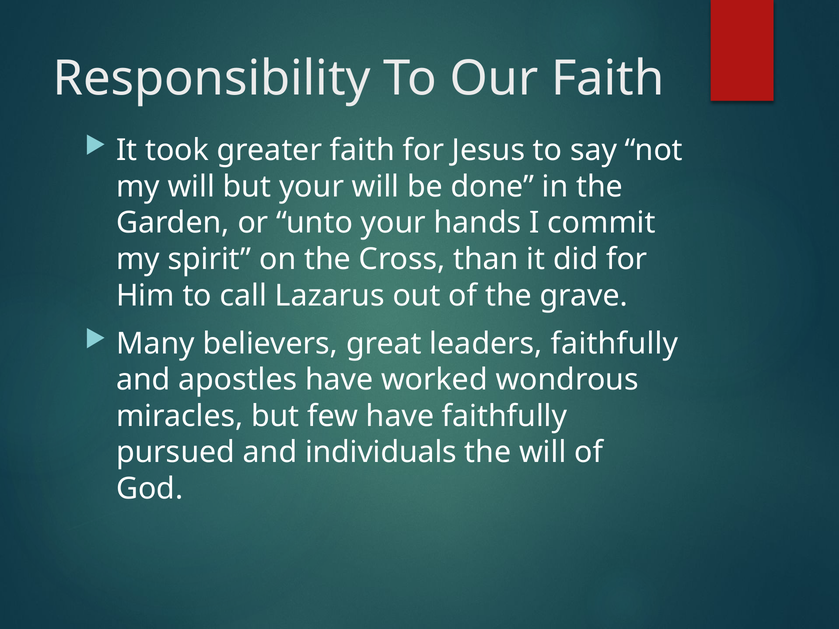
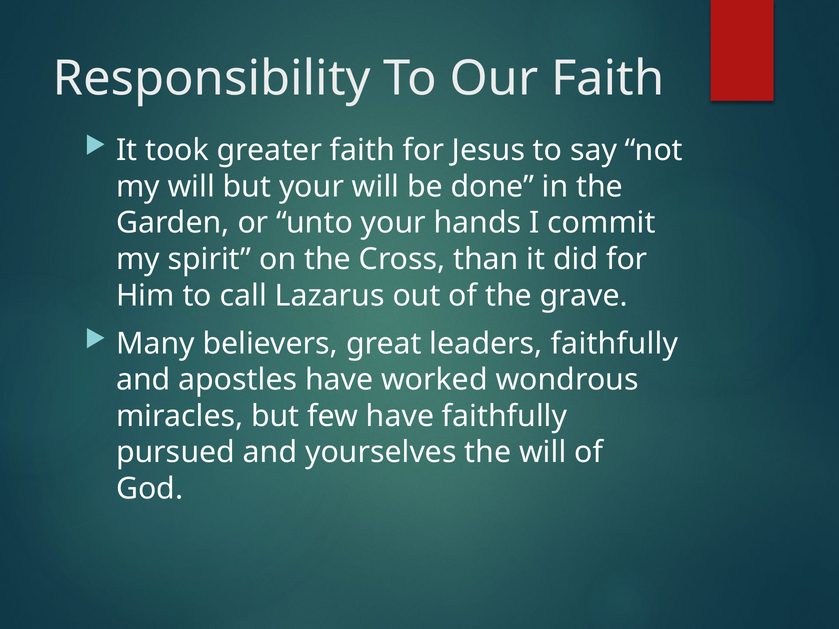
individuals: individuals -> yourselves
